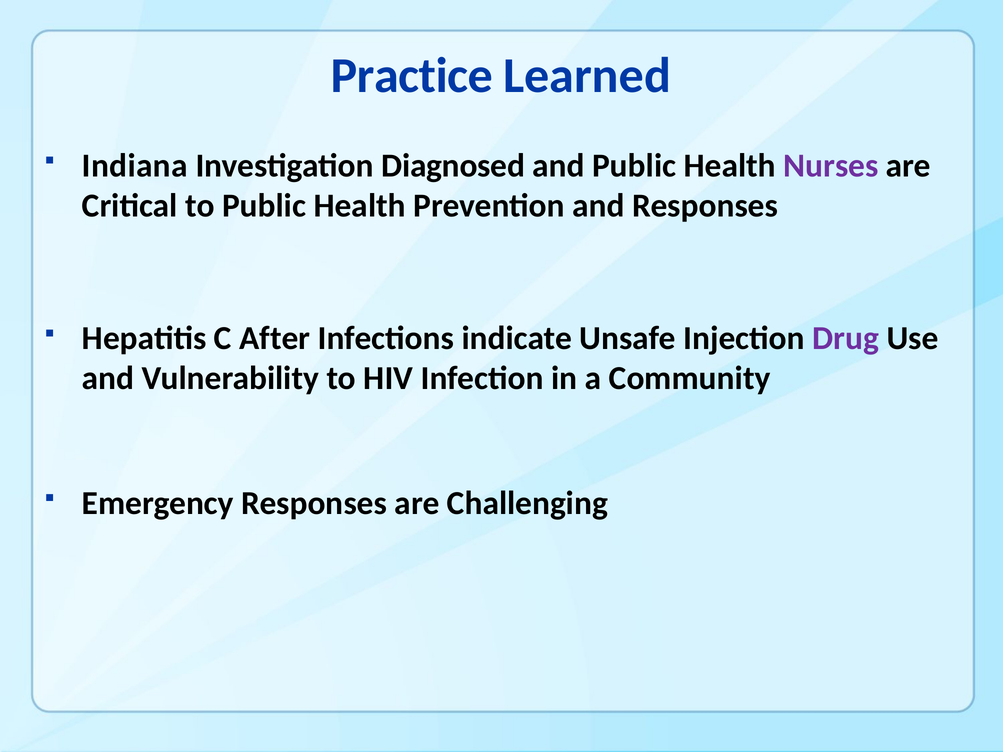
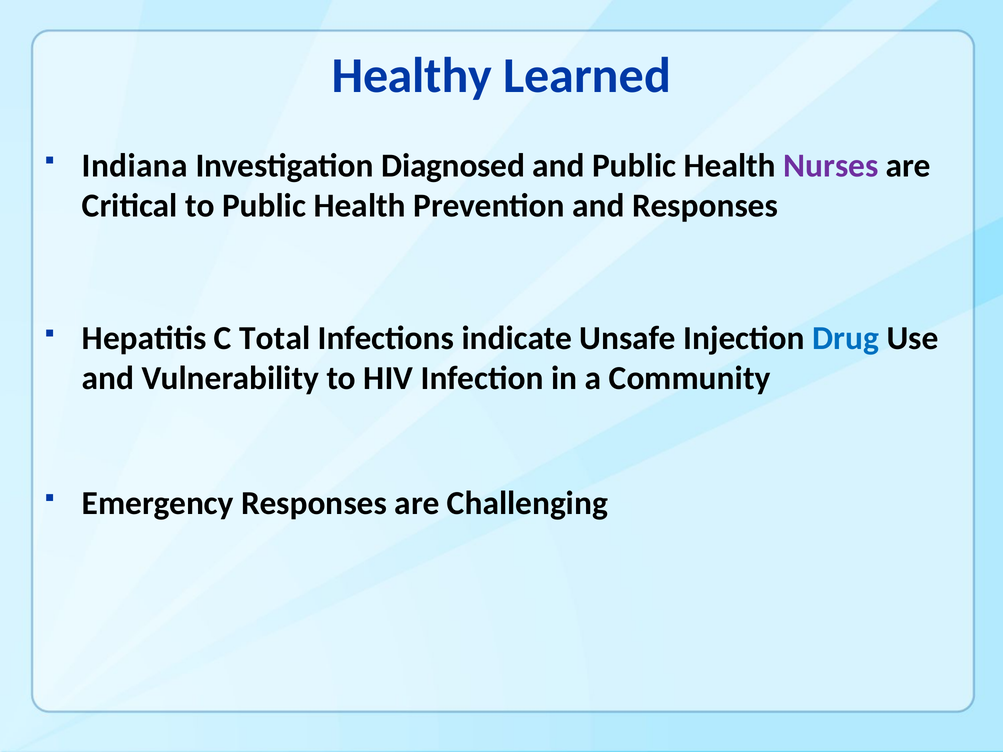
Practice: Practice -> Healthy
After: After -> Total
Drug colour: purple -> blue
